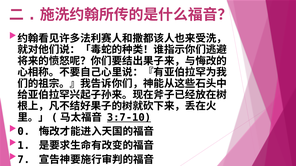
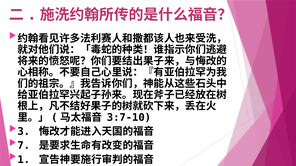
3:7-10 underline: present -> none
0: 0 -> 3
1: 1 -> 7
7: 7 -> 1
